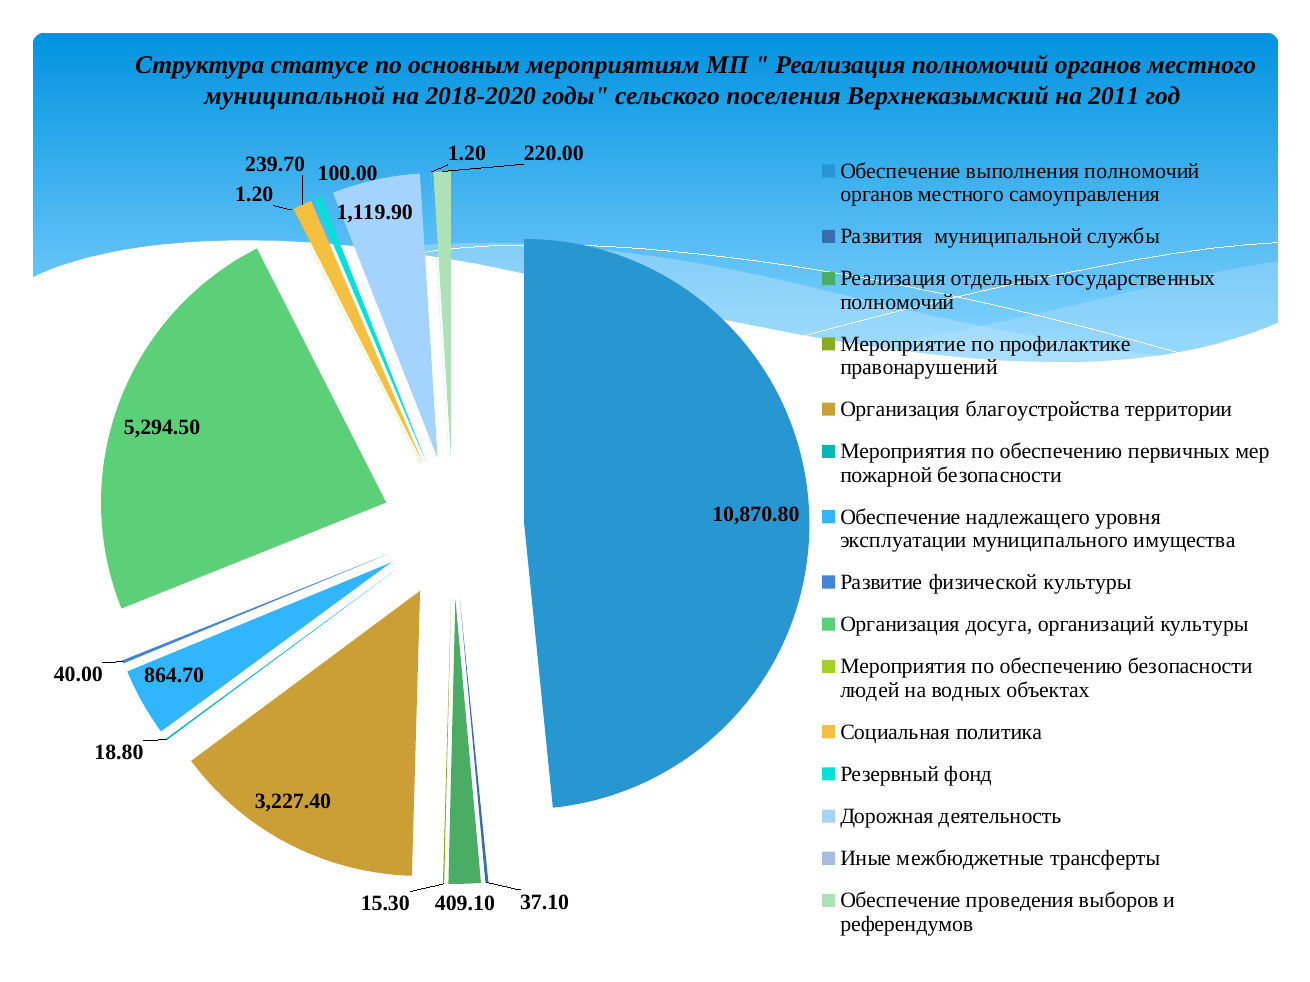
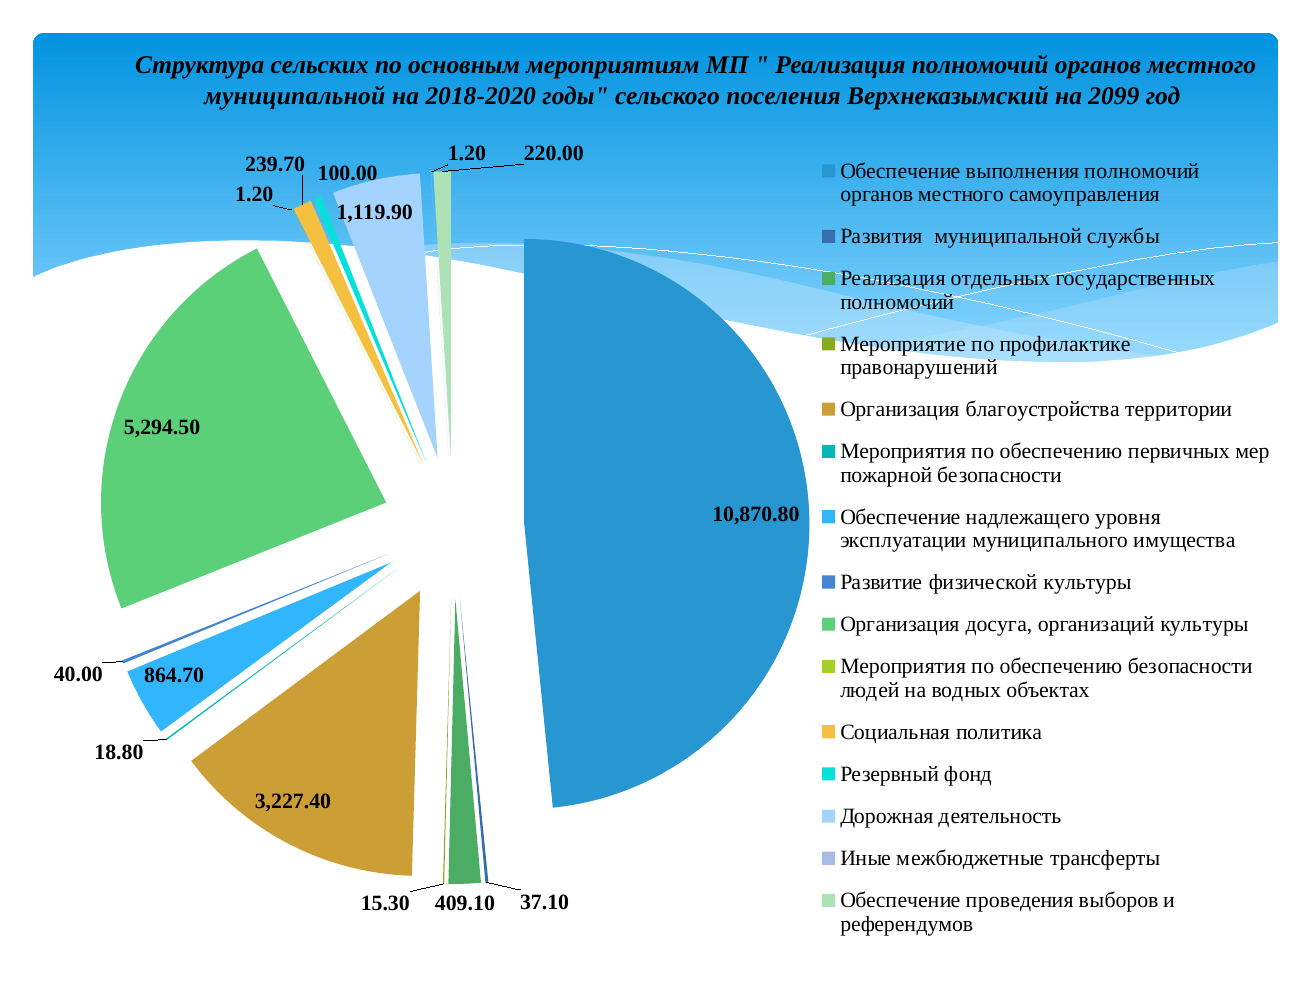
статусе: статусе -> сельских
2011: 2011 -> 2099
